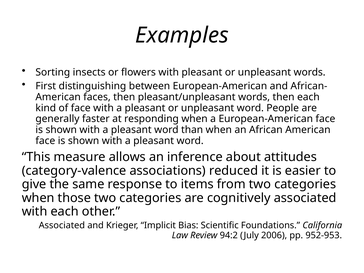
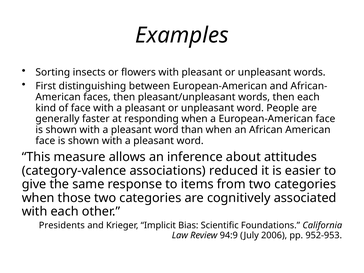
Associated at (62, 225): Associated -> Presidents
94:2: 94:2 -> 94:9
